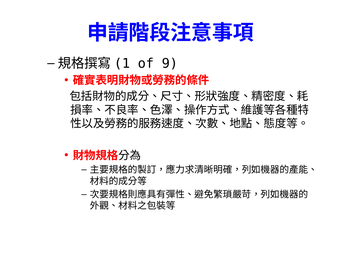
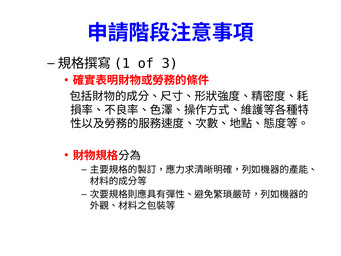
9: 9 -> 3
